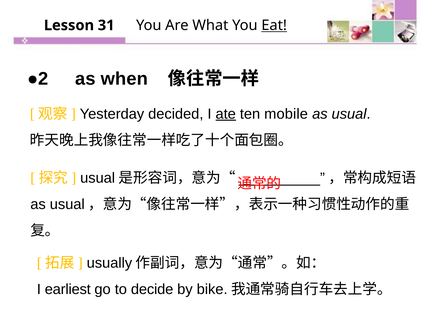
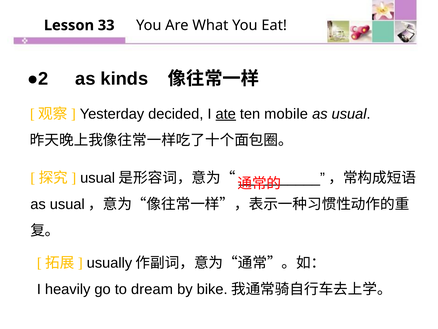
31: 31 -> 33
Eat underline: present -> none
when: when -> kinds
earliest: earliest -> heavily
decide: decide -> dream
